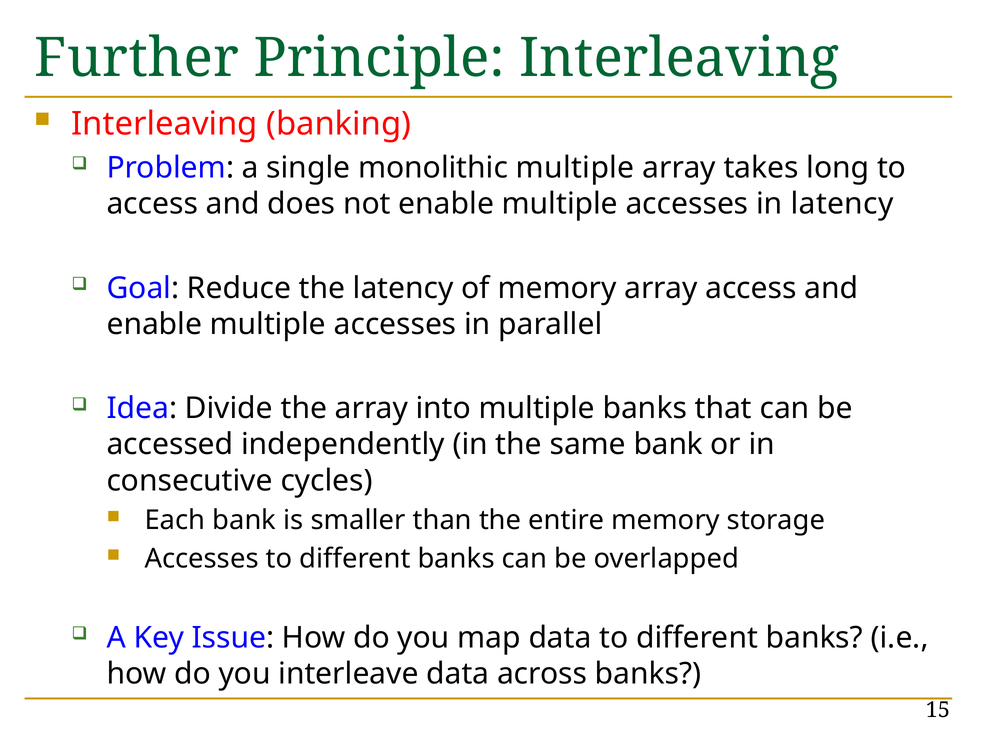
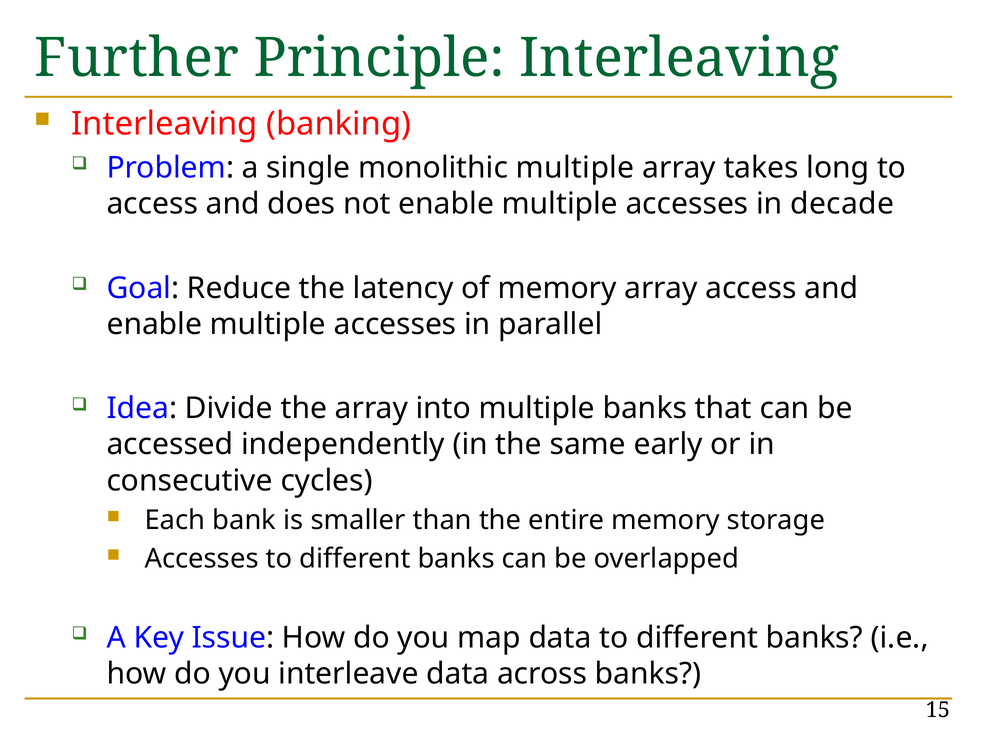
in latency: latency -> decade
same bank: bank -> early
